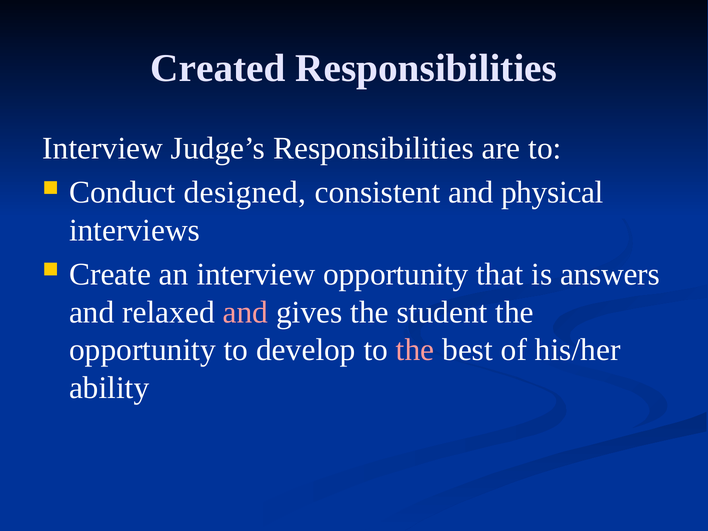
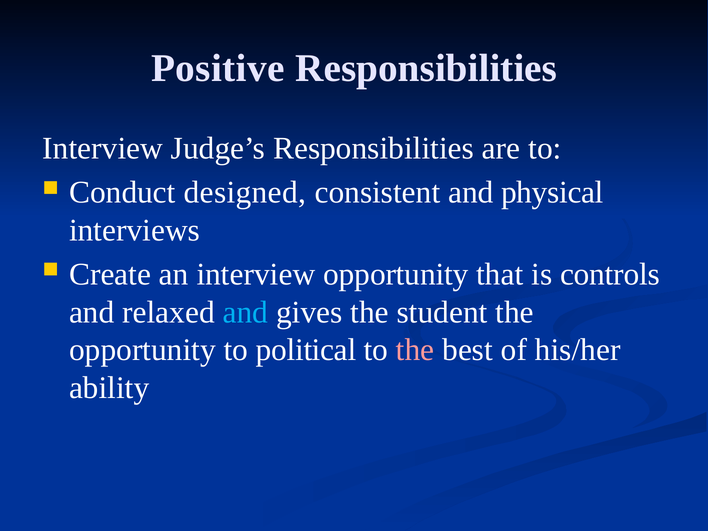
Created: Created -> Positive
answers: answers -> controls
and at (245, 312) colour: pink -> light blue
develop: develop -> political
